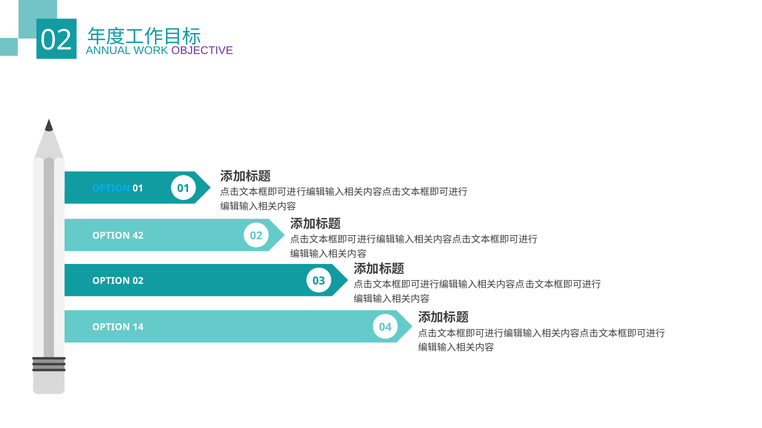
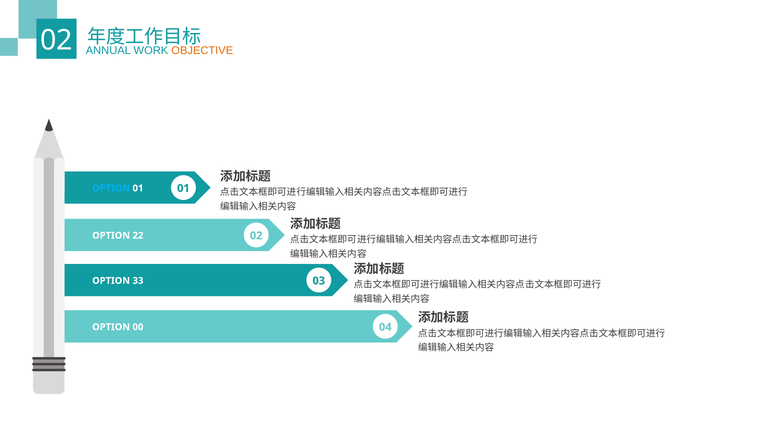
OBJECTIVE colour: purple -> orange
42: 42 -> 22
OPTION 02: 02 -> 33
14: 14 -> 00
